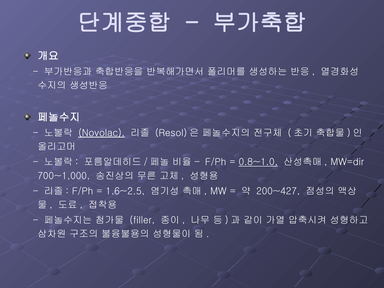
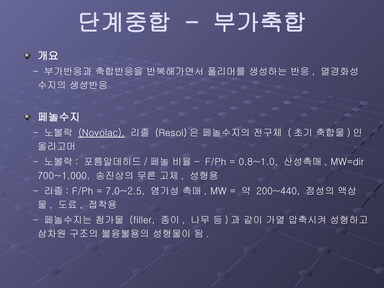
0.8~1.0 underline: present -> none
1.6~2.5: 1.6~2.5 -> 7.0~2.5
200~427: 200~427 -> 200~440
